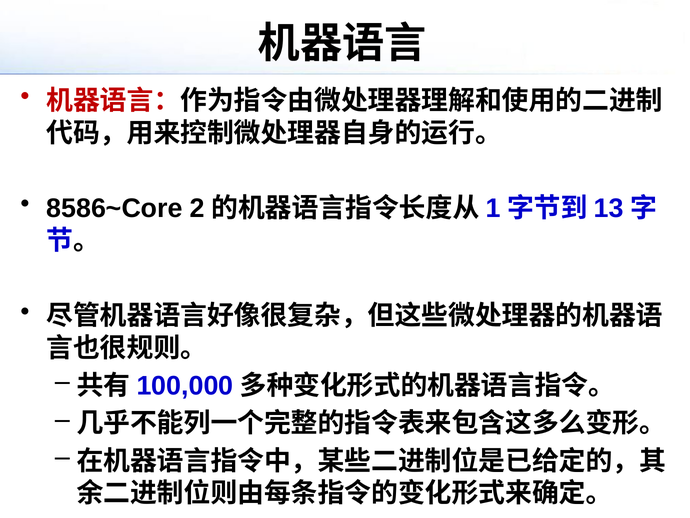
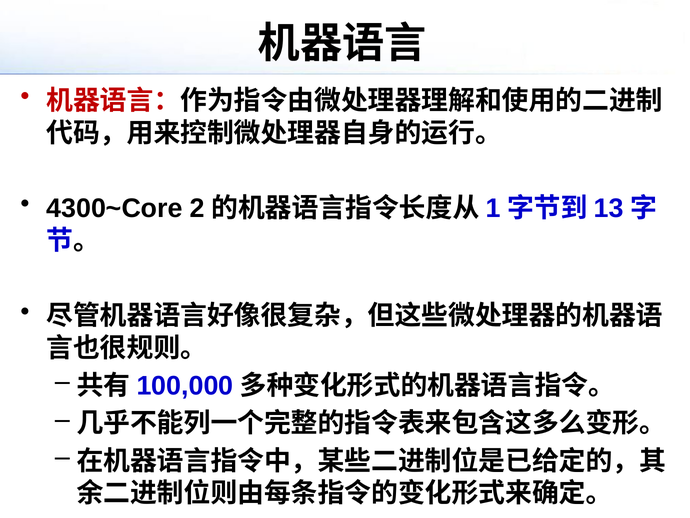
8586~Core: 8586~Core -> 4300~Core
